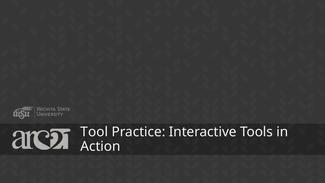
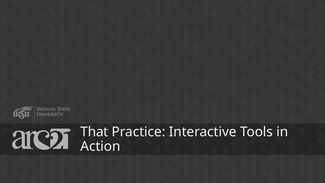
Tool: Tool -> That
